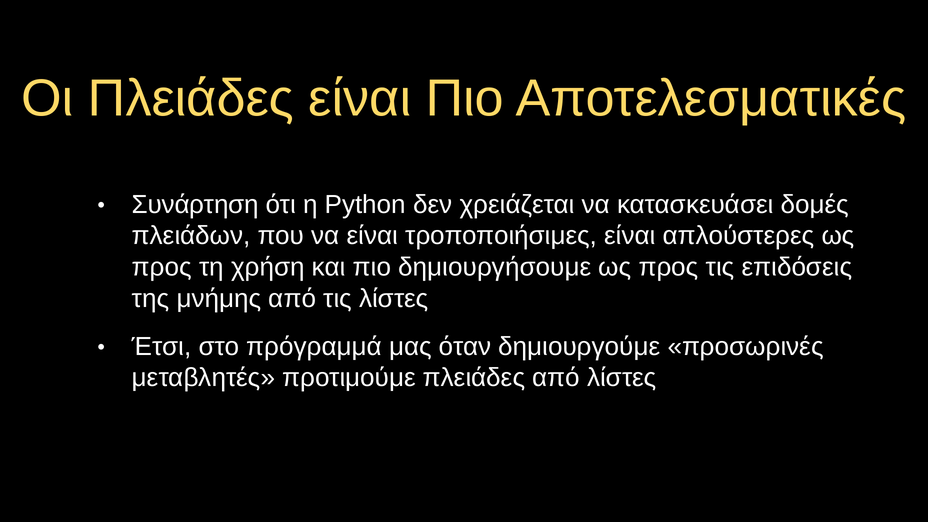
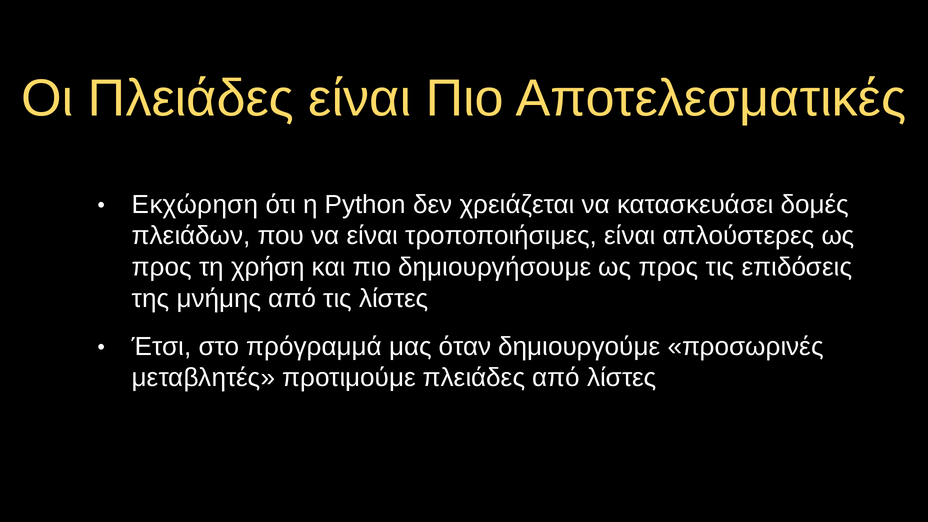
Συνάρτηση: Συνάρτηση -> Εκχώρηση
